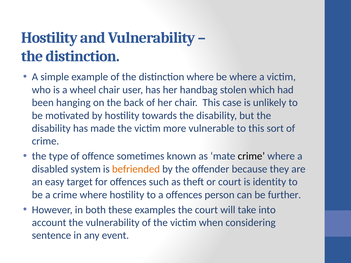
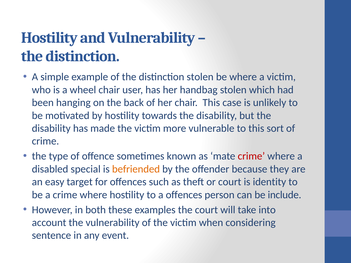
distinction where: where -> stolen
crime at (251, 156) colour: black -> red
system: system -> special
further: further -> include
